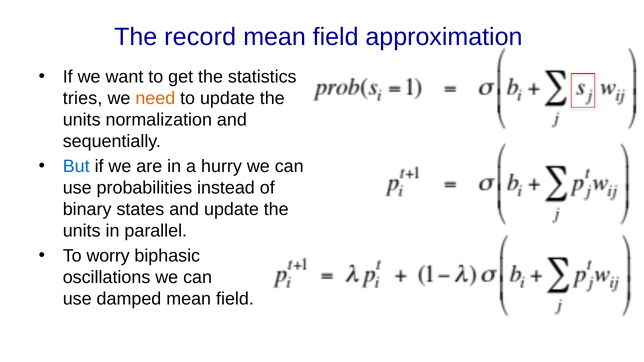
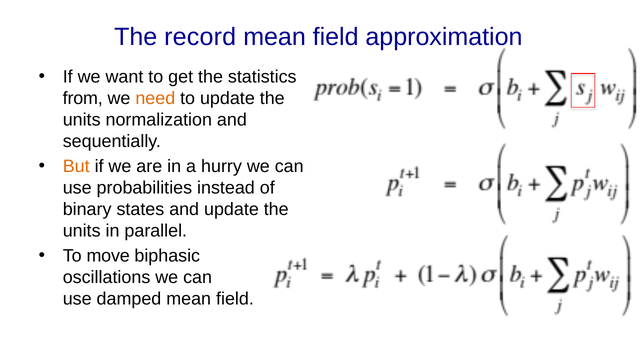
tries: tries -> from
But colour: blue -> orange
worry: worry -> move
